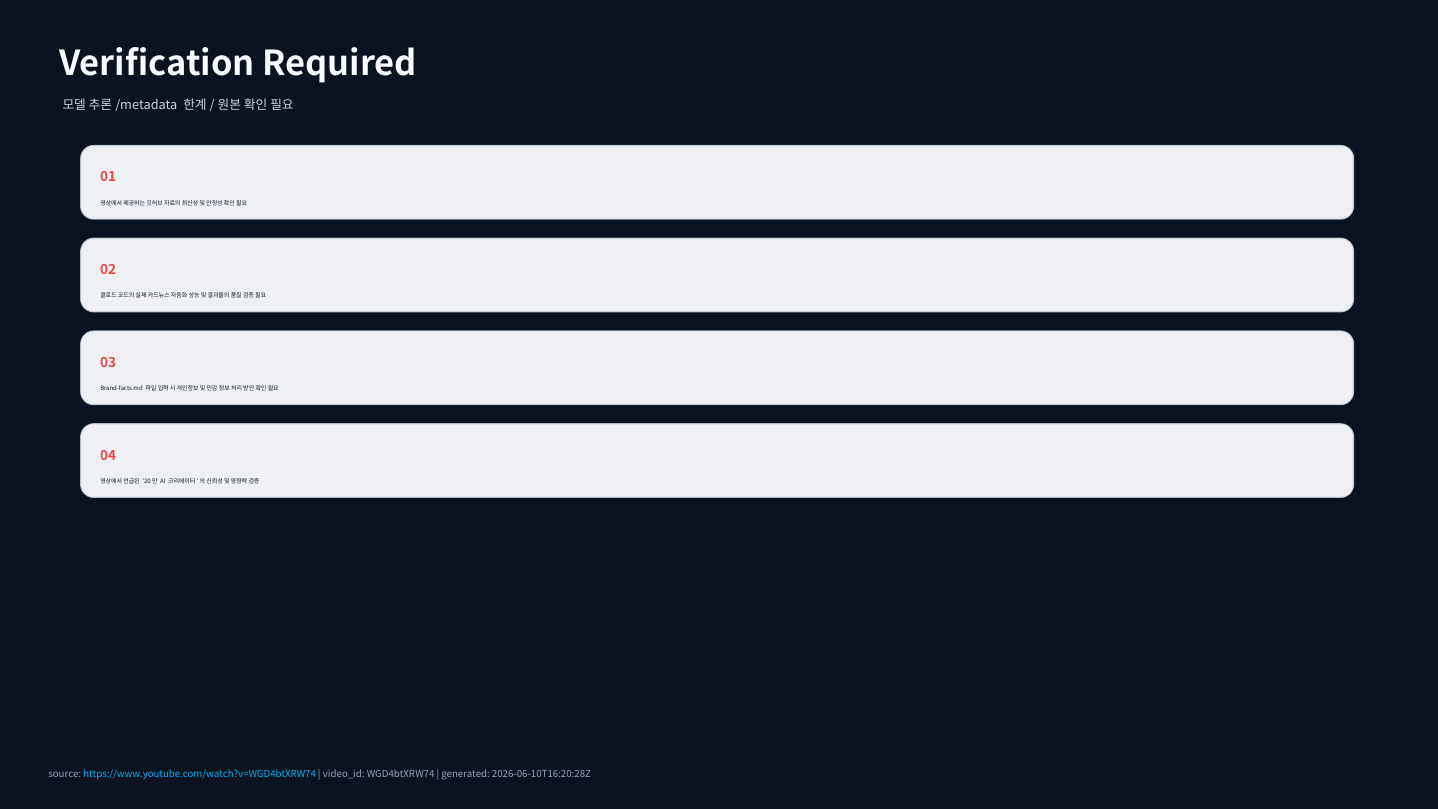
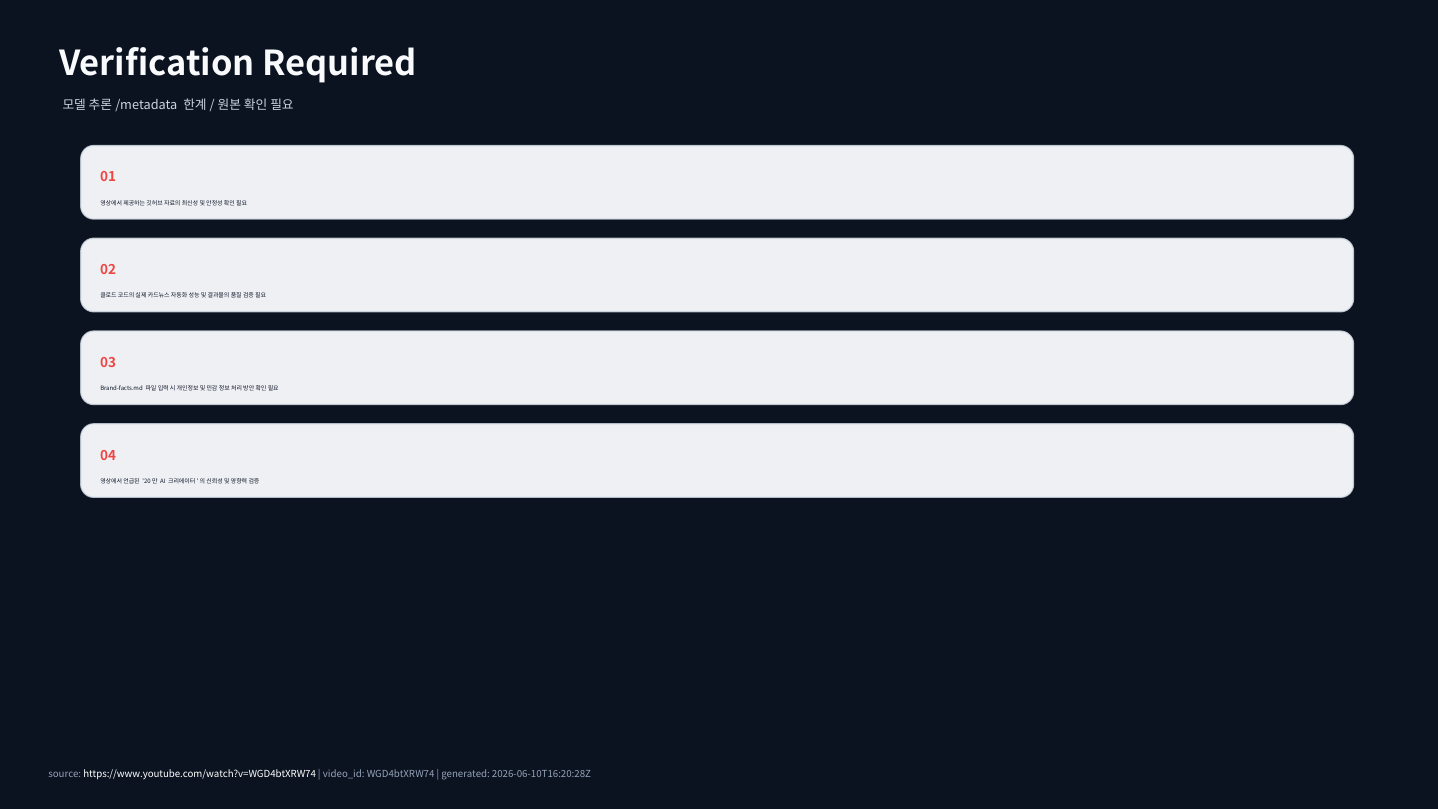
https://www.youtube.com/watch?v=WGD4btXRW74 colour: light blue -> white
